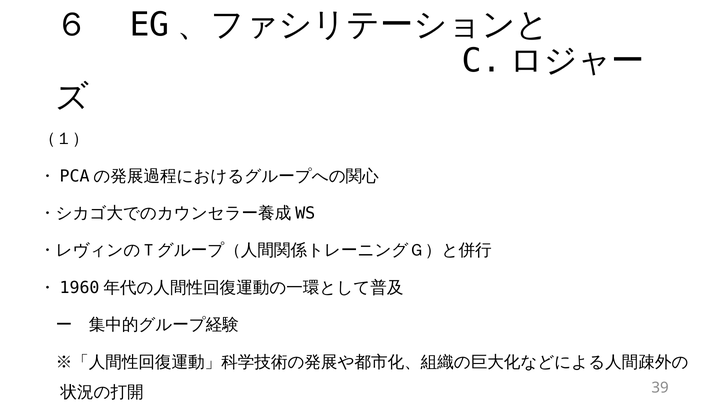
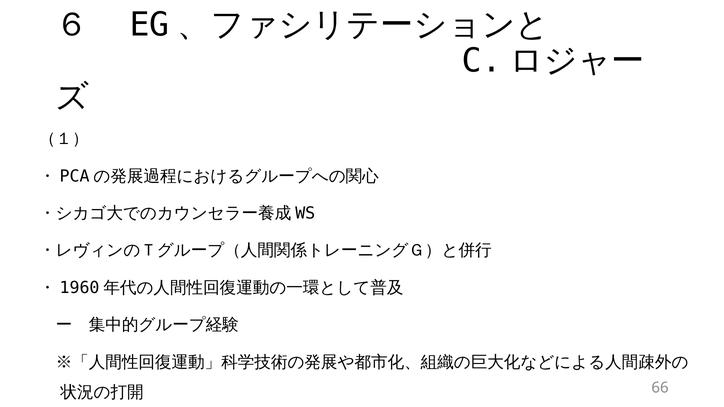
39: 39 -> 66
